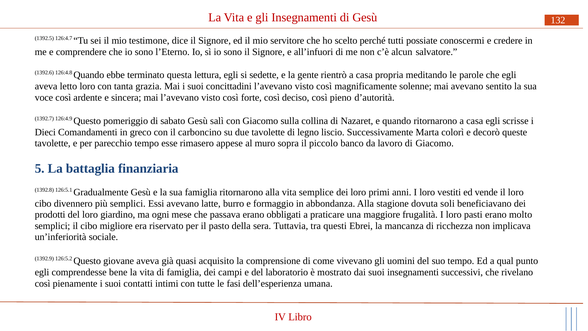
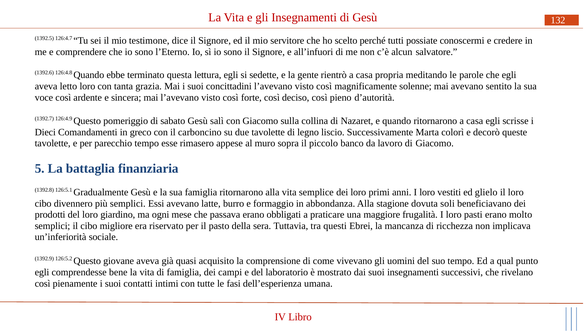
vende: vende -> glielo
